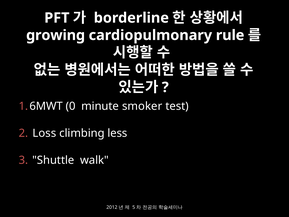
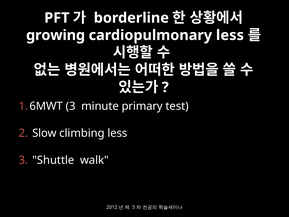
cardiopulmonary rule: rule -> less
0 at (71, 106): 0 -> 3
smoker: smoker -> primary
Loss: Loss -> Slow
